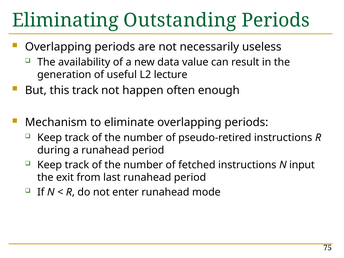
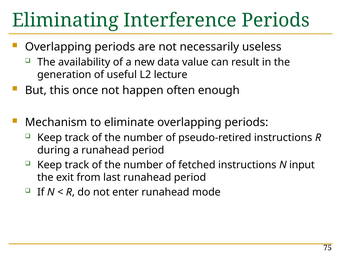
Outstanding: Outstanding -> Interference
this track: track -> once
